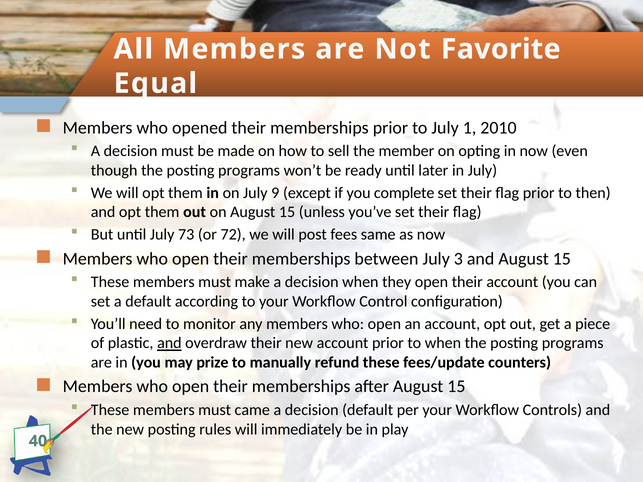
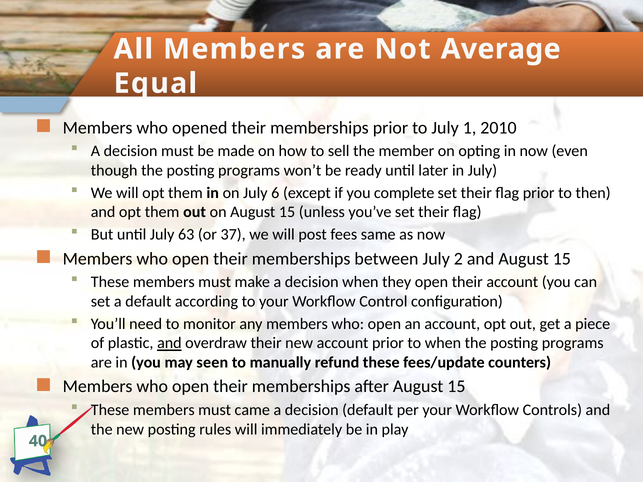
Favorite: Favorite -> Average
9: 9 -> 6
73: 73 -> 63
72: 72 -> 37
3: 3 -> 2
prize: prize -> seen
